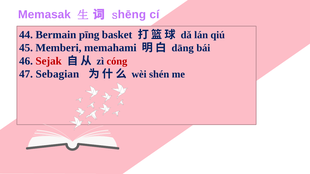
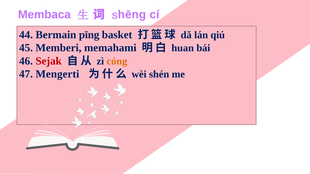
Memasak: Memasak -> Membaca
dāng: dāng -> huan
cóng colour: red -> orange
Sebagian: Sebagian -> Mengerti
